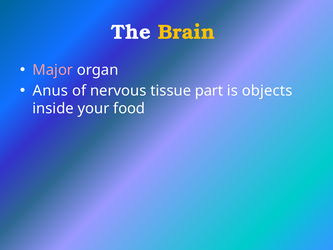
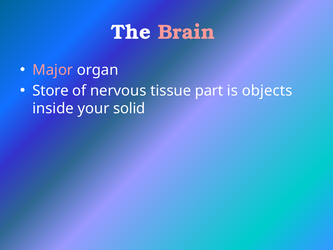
Brain colour: yellow -> pink
Anus: Anus -> Store
food: food -> solid
